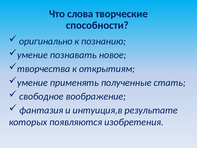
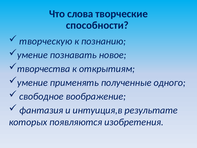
оригинально: оригинально -> творческую
стать: стать -> одного
